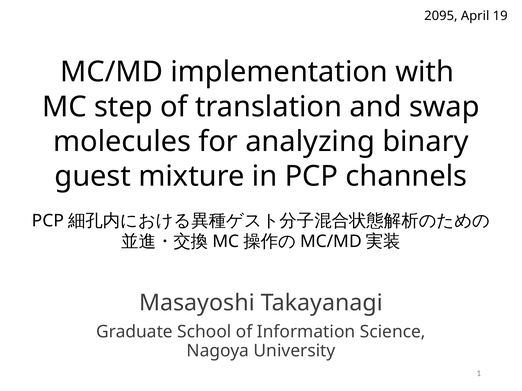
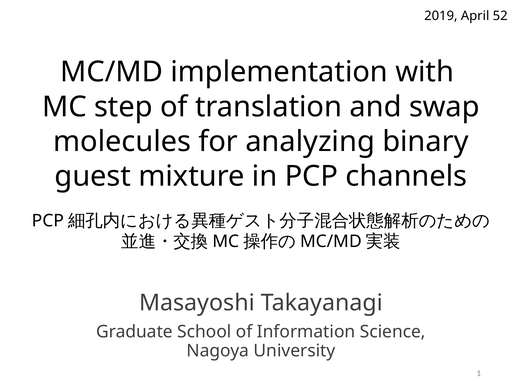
2095: 2095 -> 2019
19: 19 -> 52
